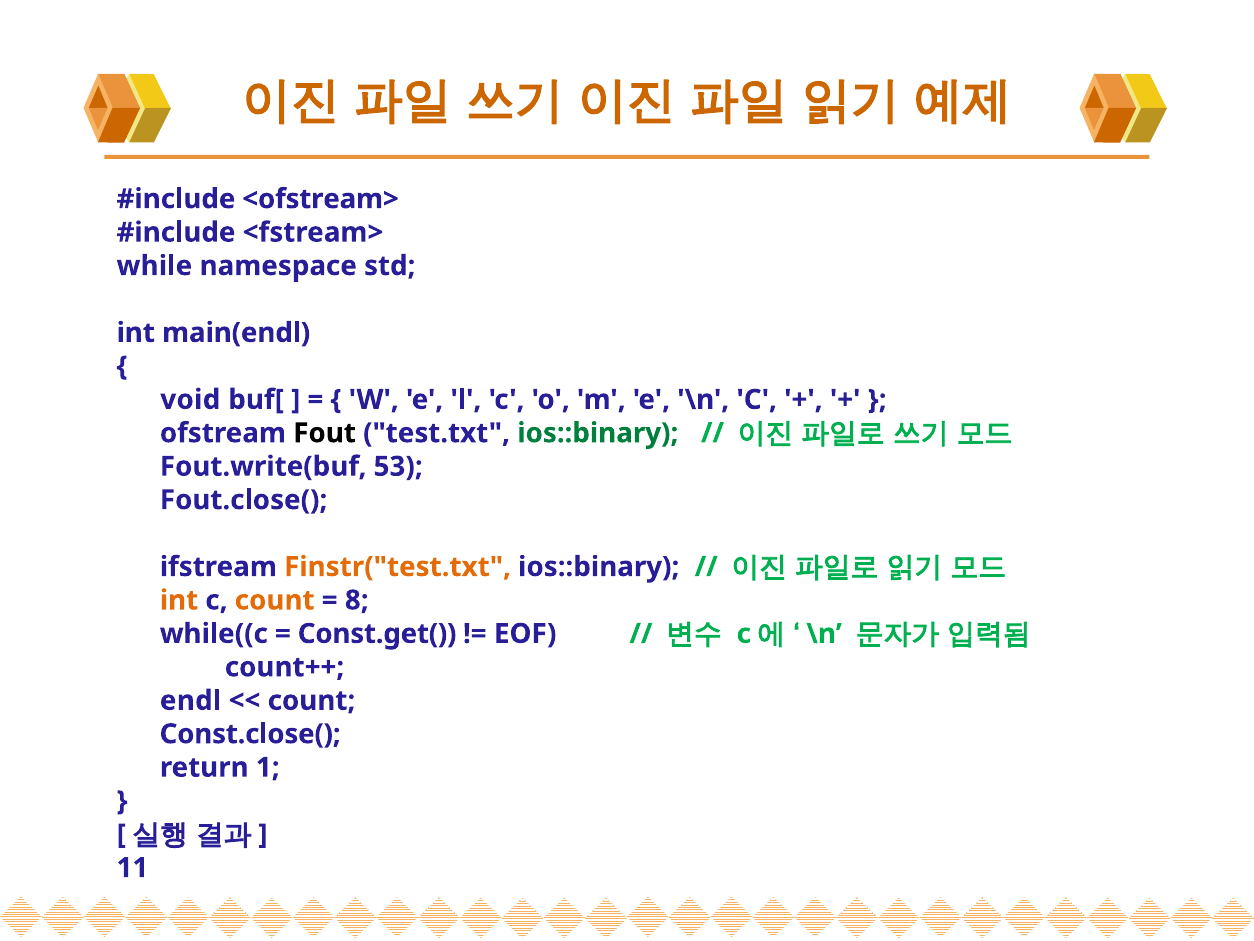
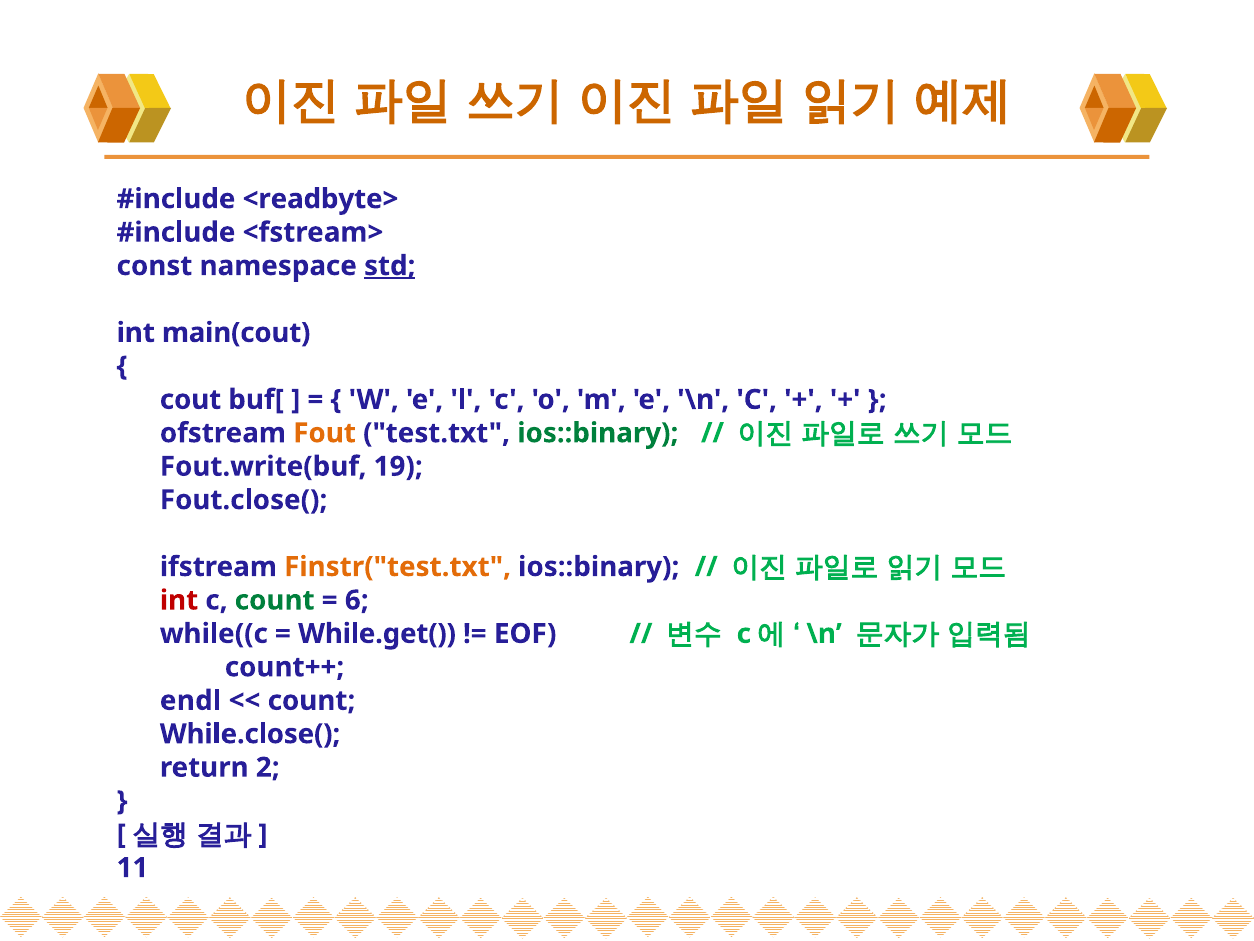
<ofstream>: <ofstream> -> <readbyte>
while: while -> const
std underline: none -> present
main(endl: main(endl -> main(cout
void: void -> cout
Fout colour: black -> orange
53: 53 -> 19
int at (179, 600) colour: orange -> red
count at (275, 600) colour: orange -> green
8: 8 -> 6
Const.get(: Const.get( -> While.get(
Const.close(: Const.close( -> While.close(
1: 1 -> 2
